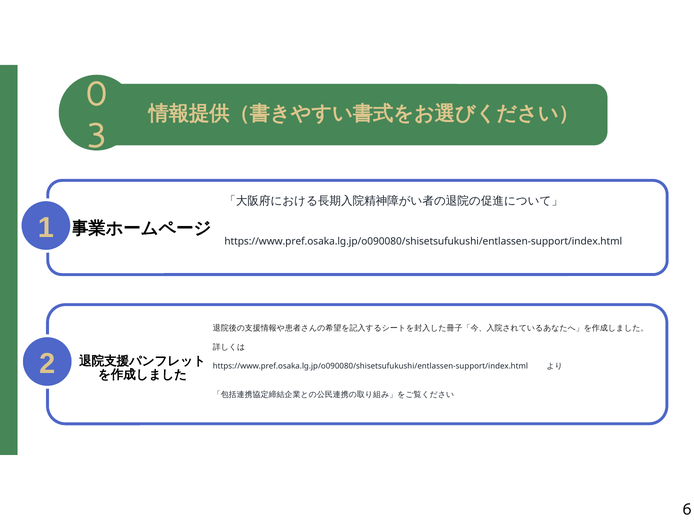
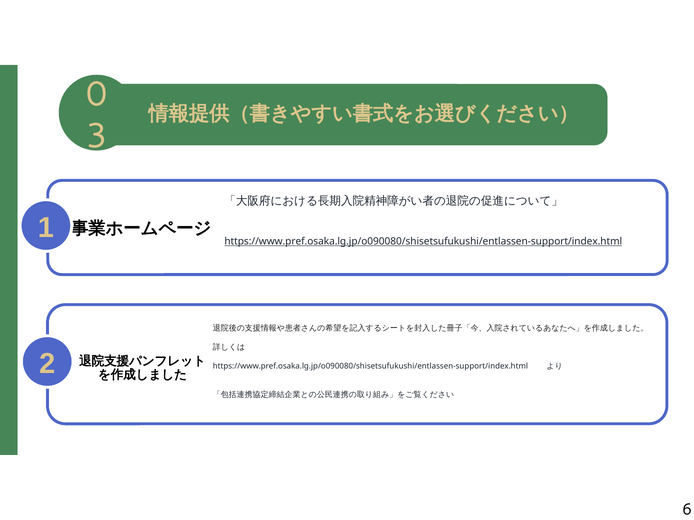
https://www.pref.osaka.lg.jp/o090080/shisetsufukushi/entlassen-support/index.html at (423, 242) underline: none -> present
